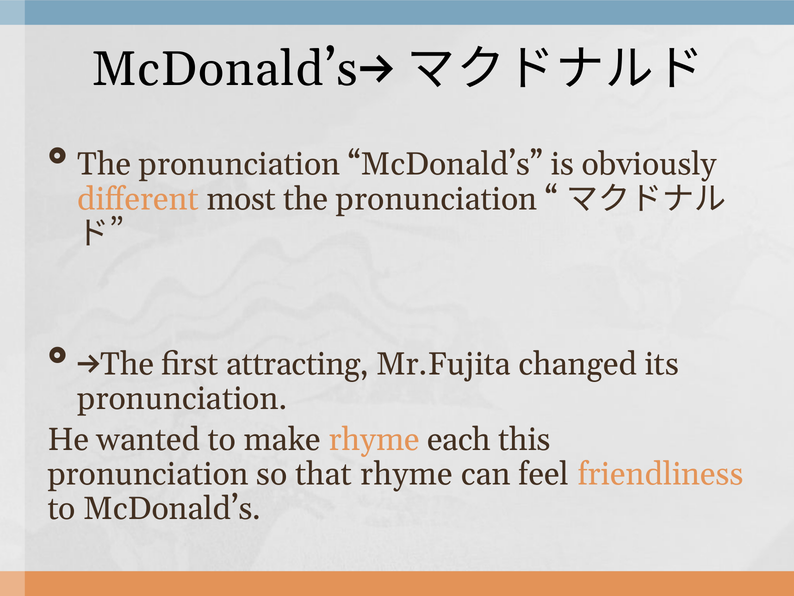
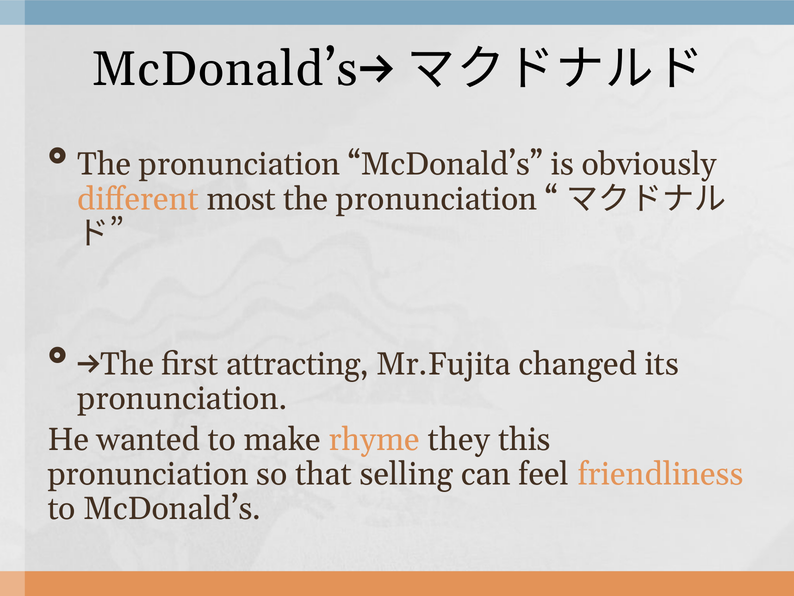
each: each -> they
that rhyme: rhyme -> selling
